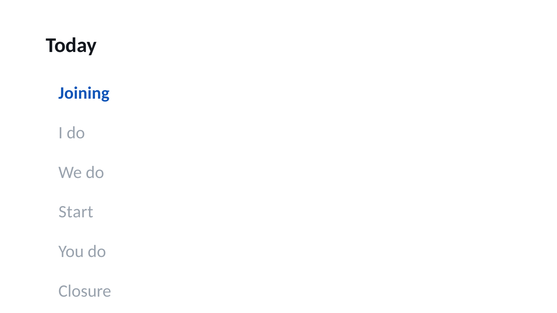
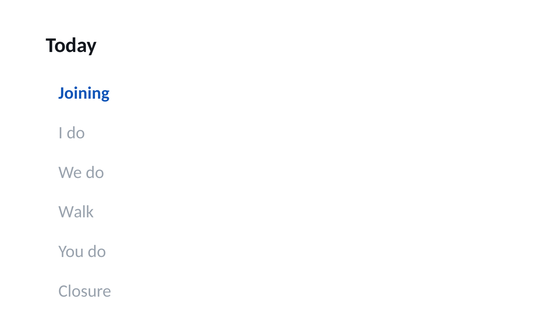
Start: Start -> Walk
